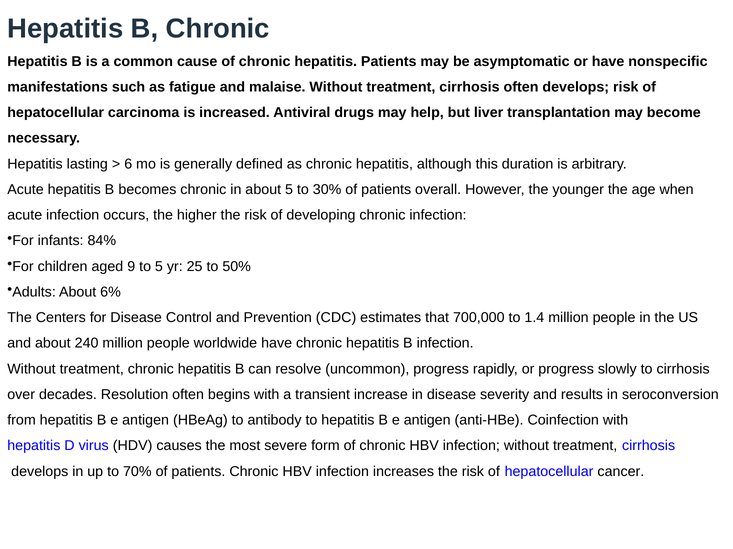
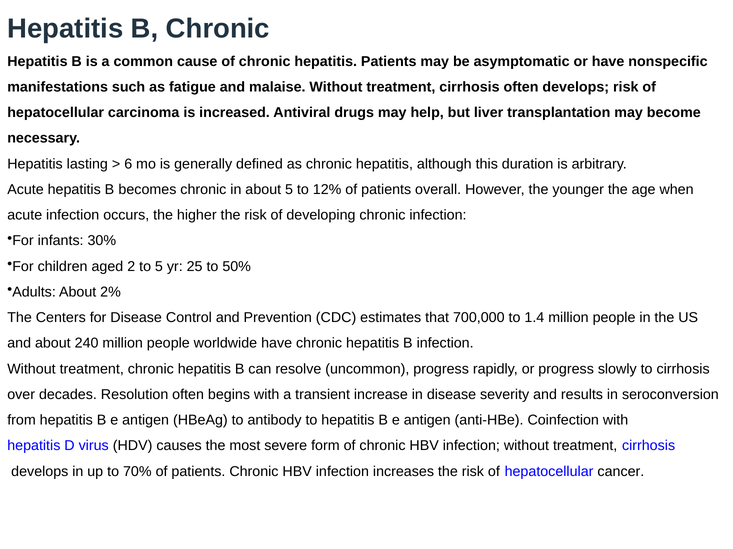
30%: 30% -> 12%
84%: 84% -> 30%
9: 9 -> 2
6%: 6% -> 2%
